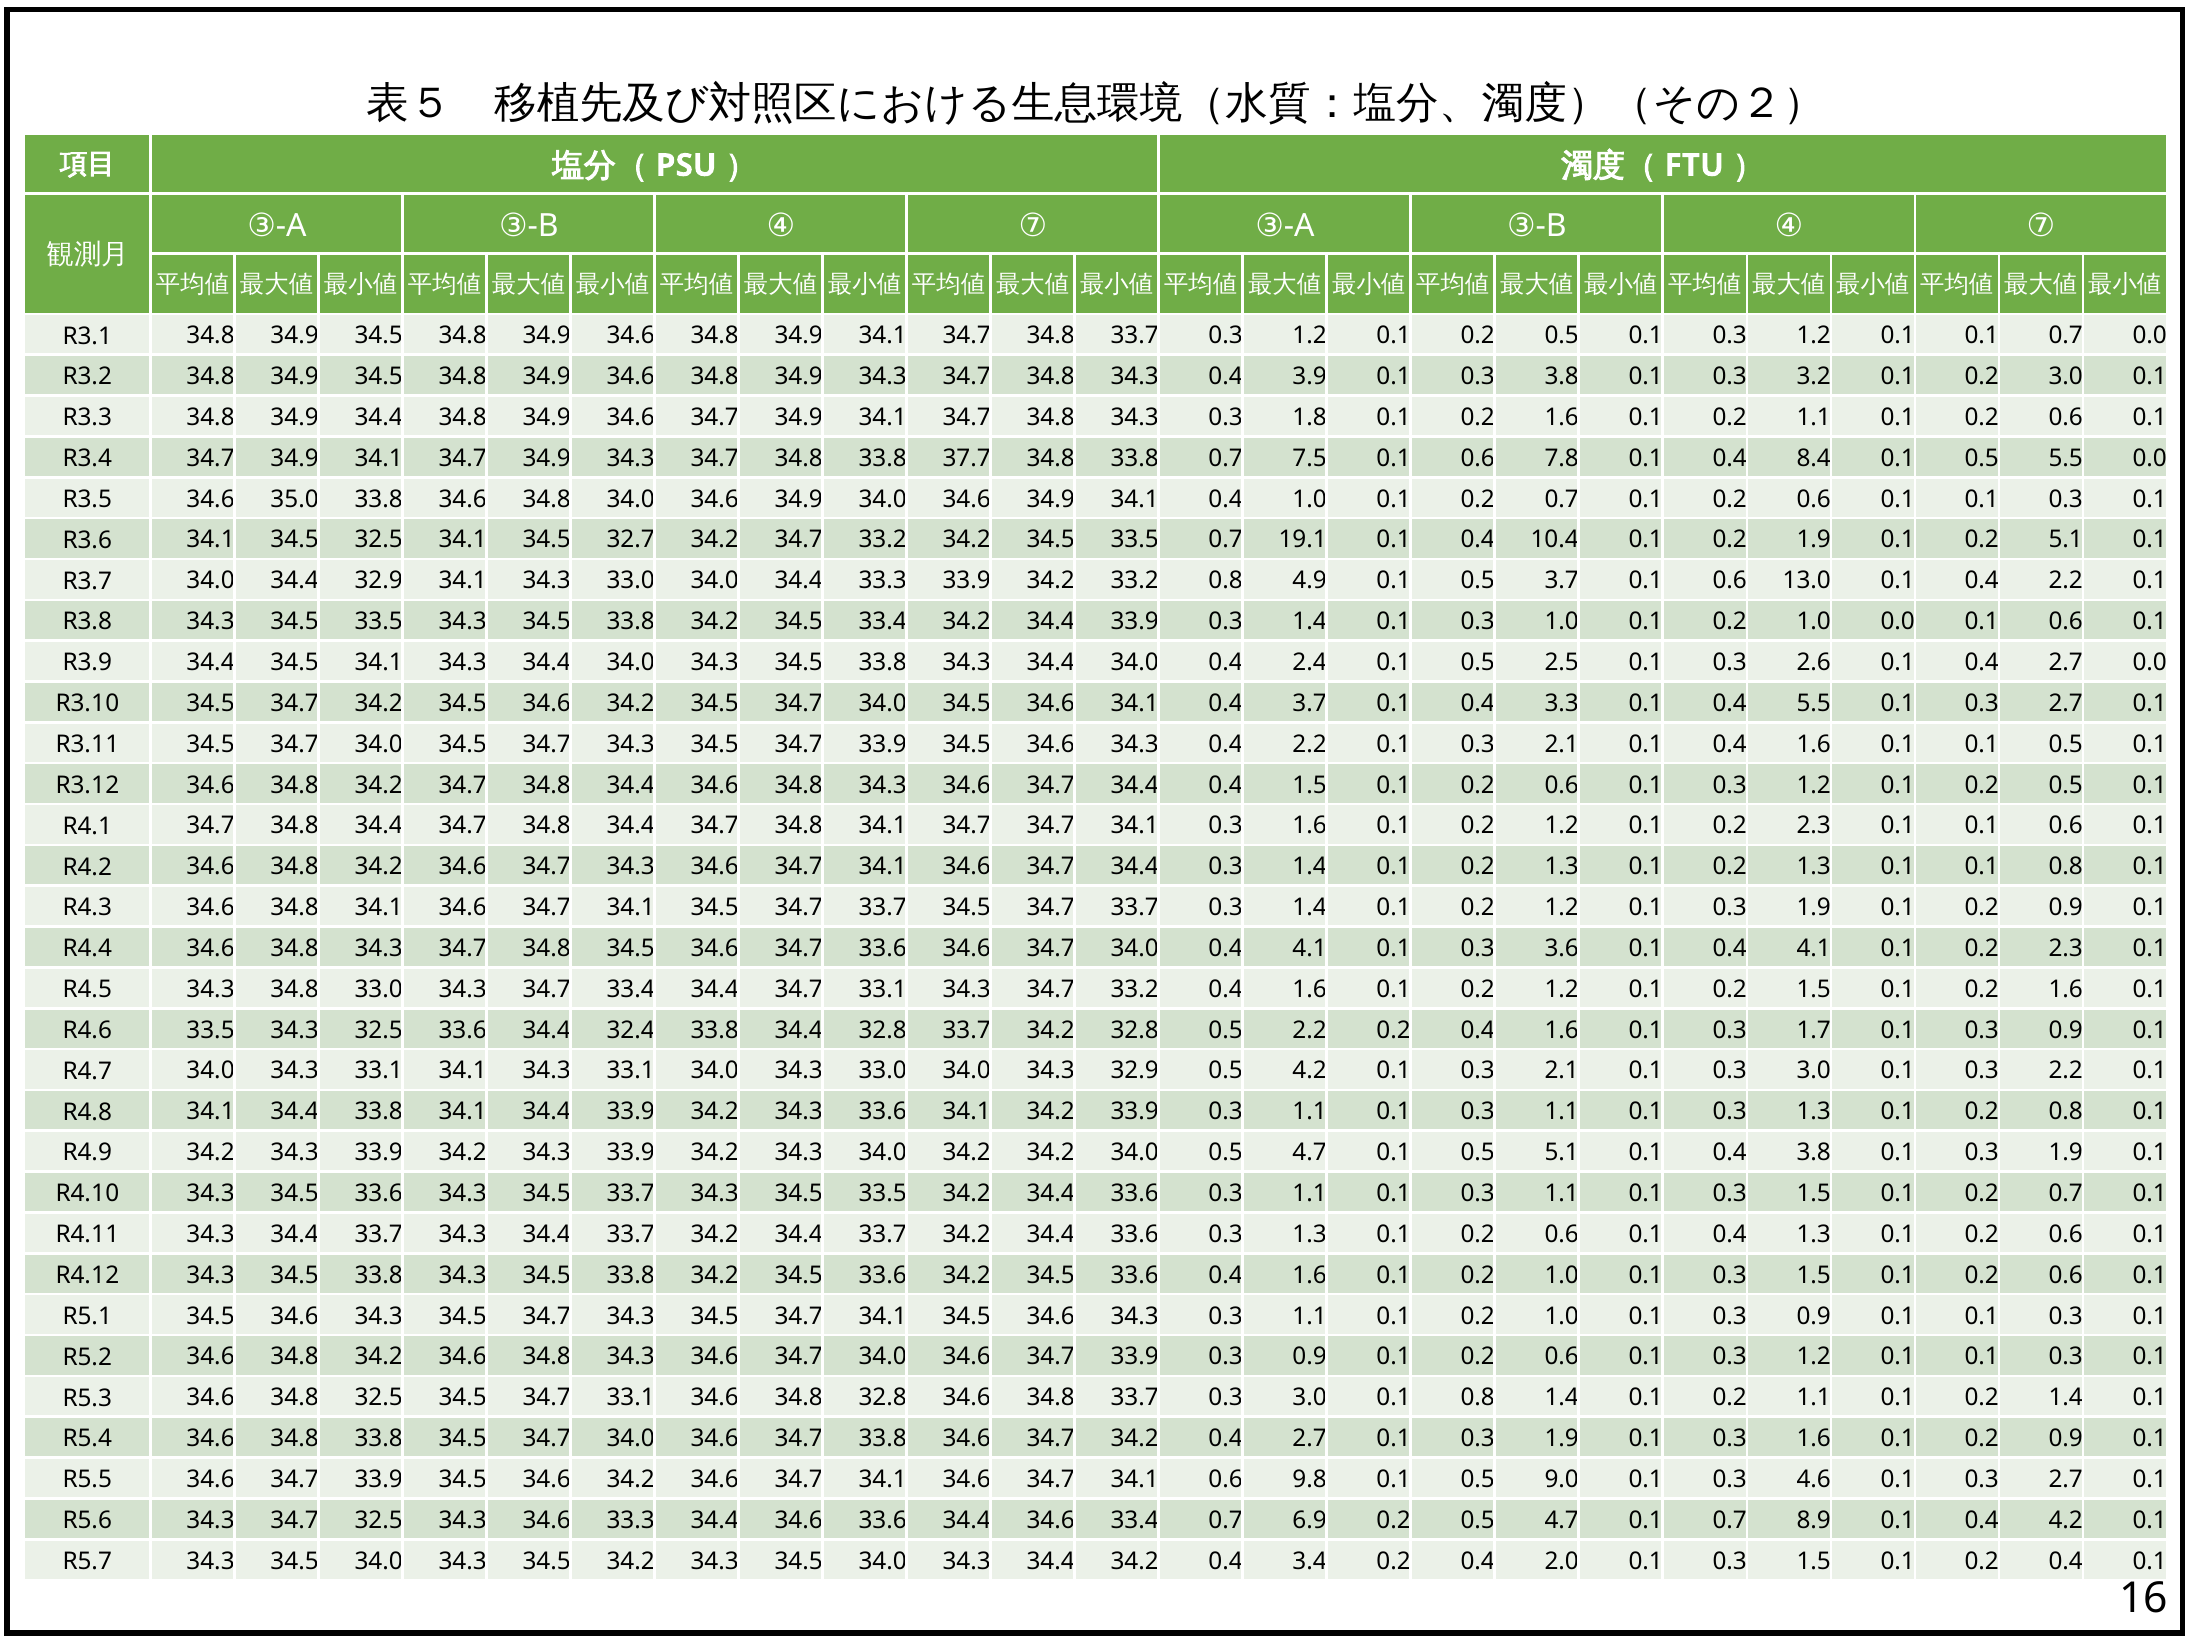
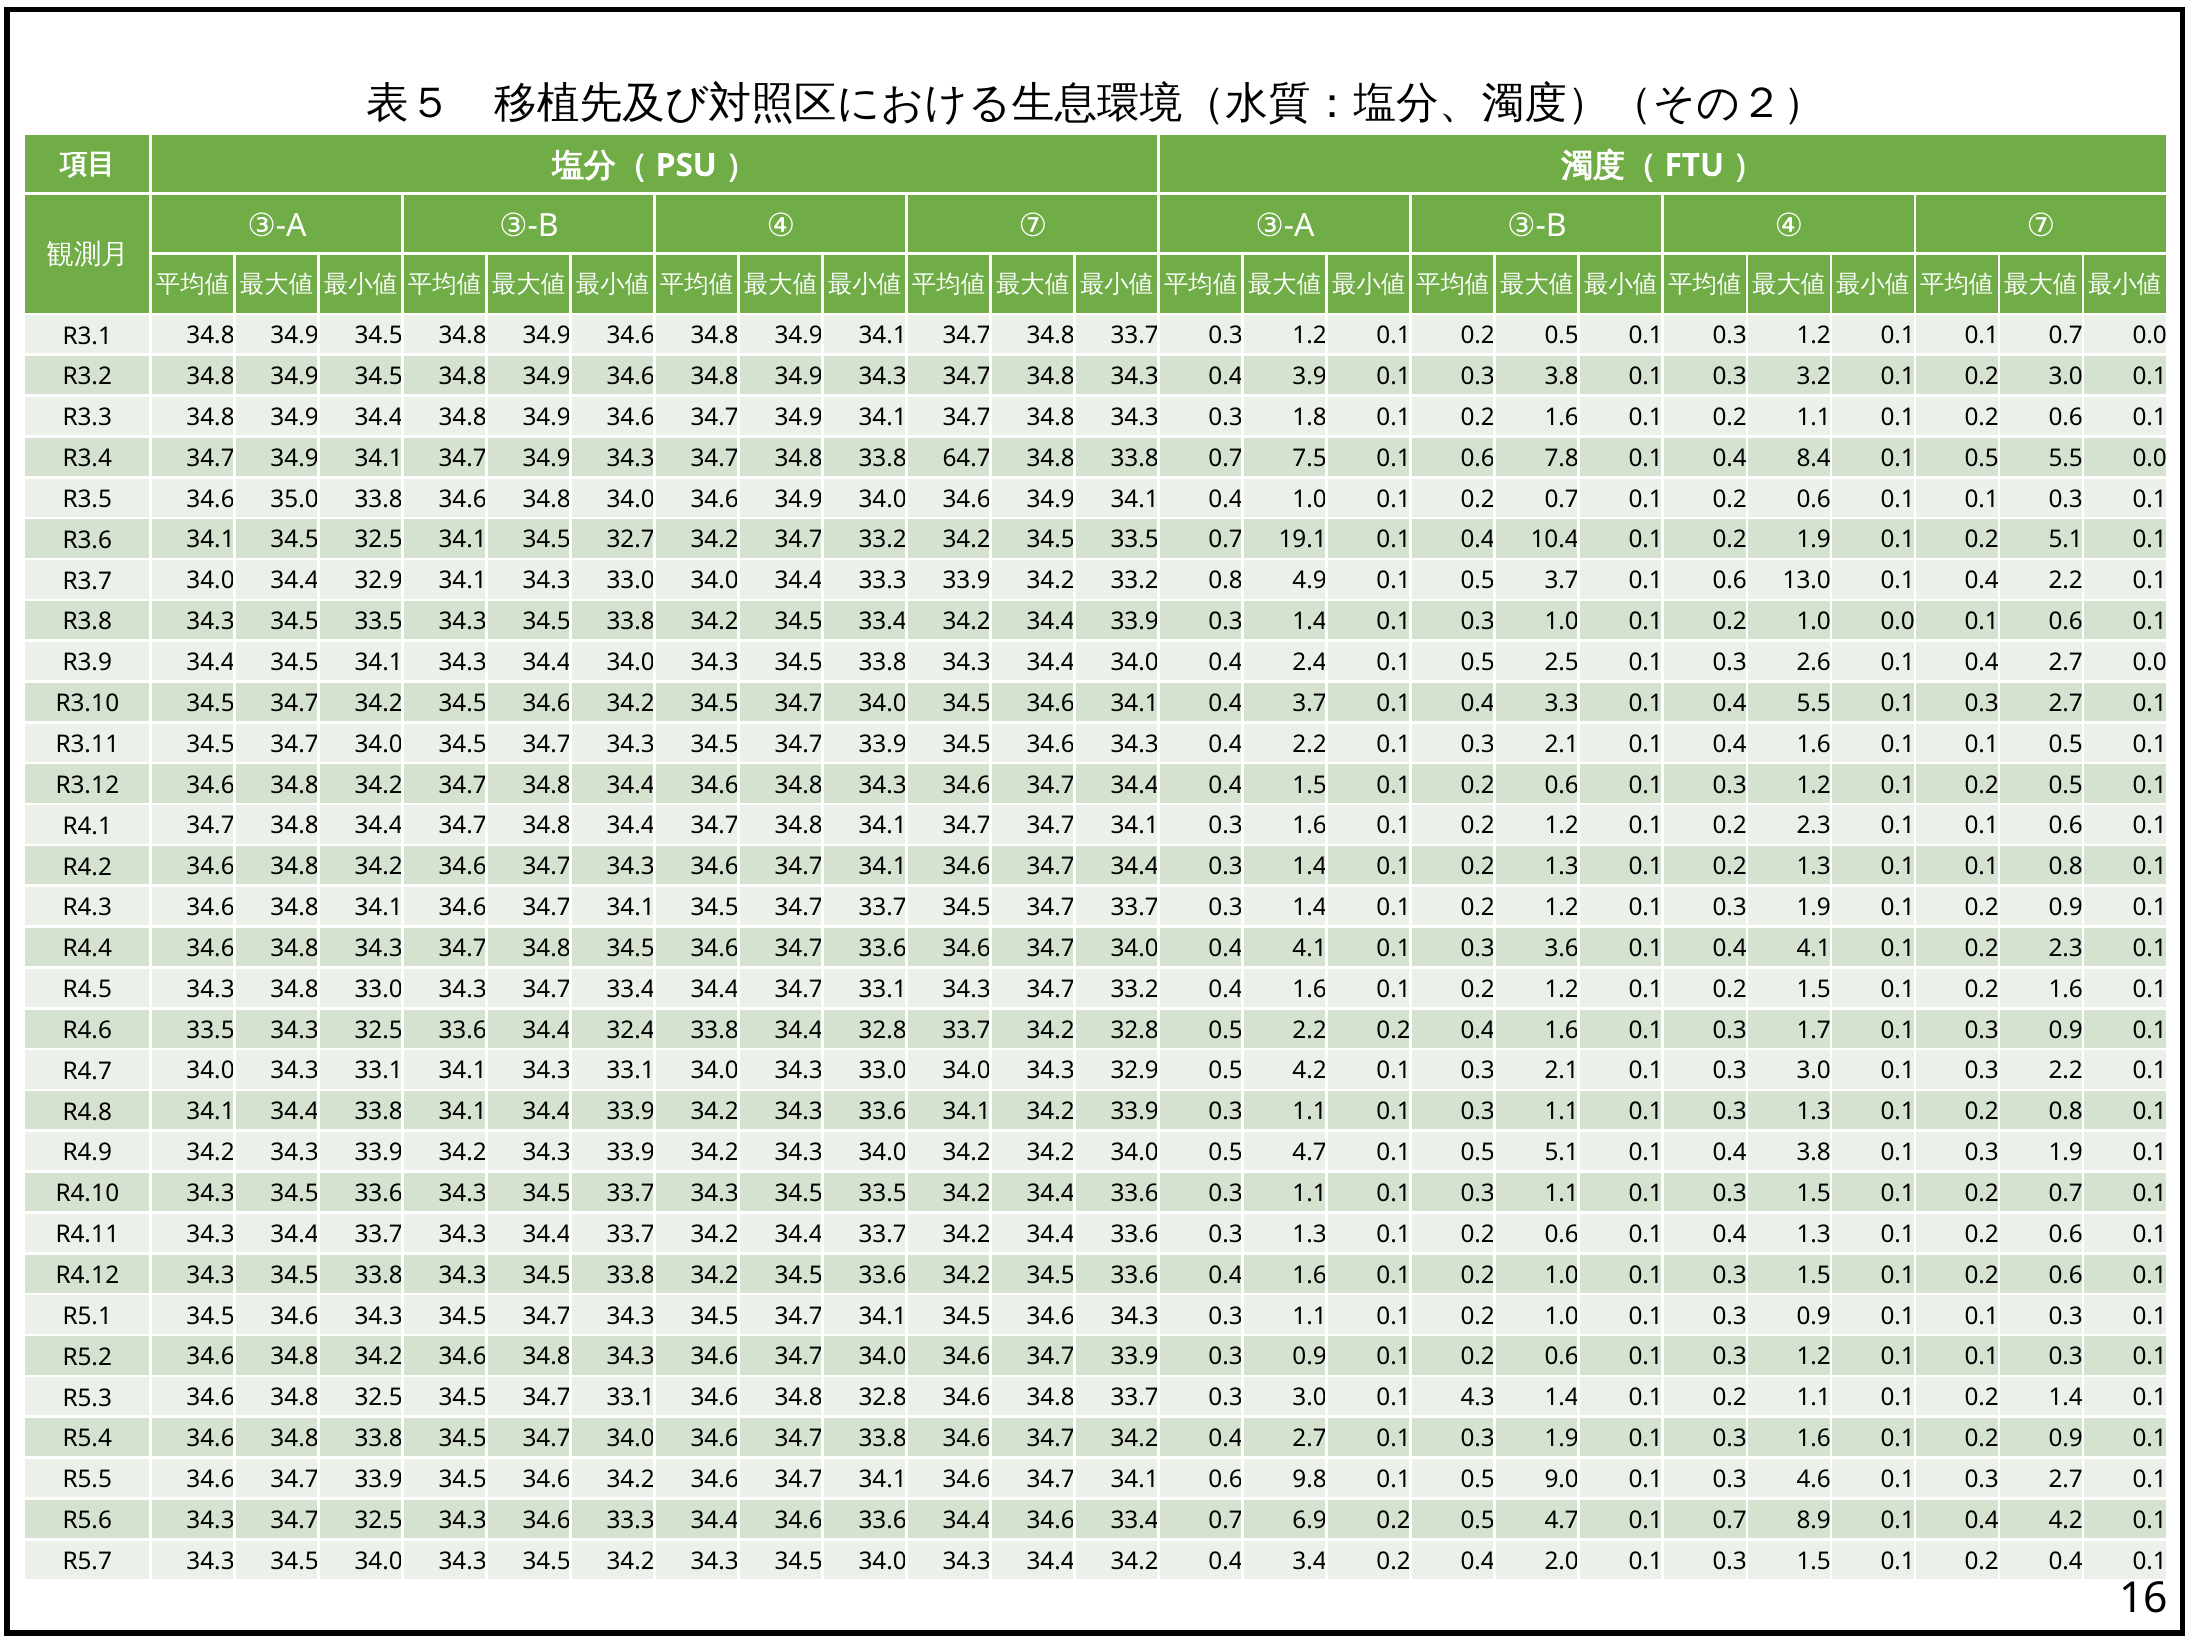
37.7: 37.7 -> 64.7
3.0 0.1 0.8: 0.8 -> 4.3
